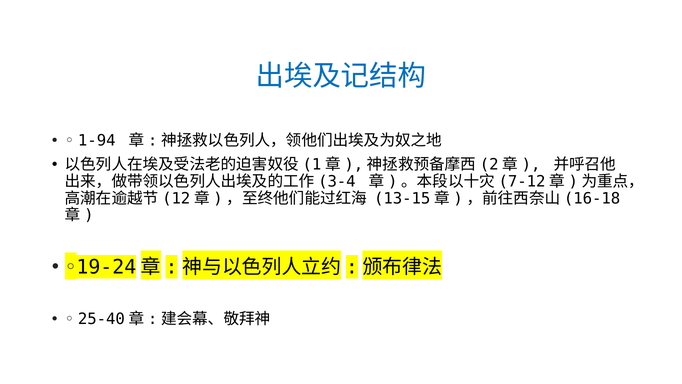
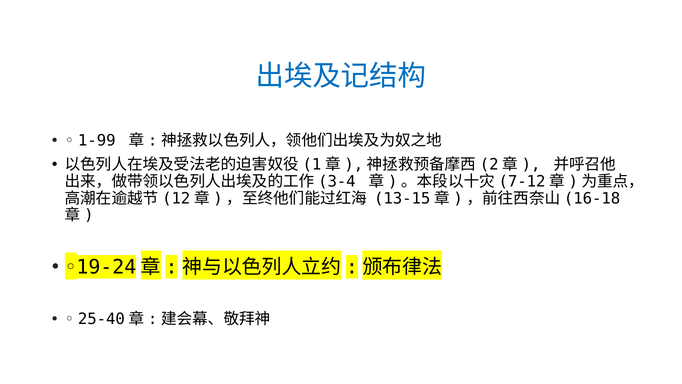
1-94: 1-94 -> 1-99
